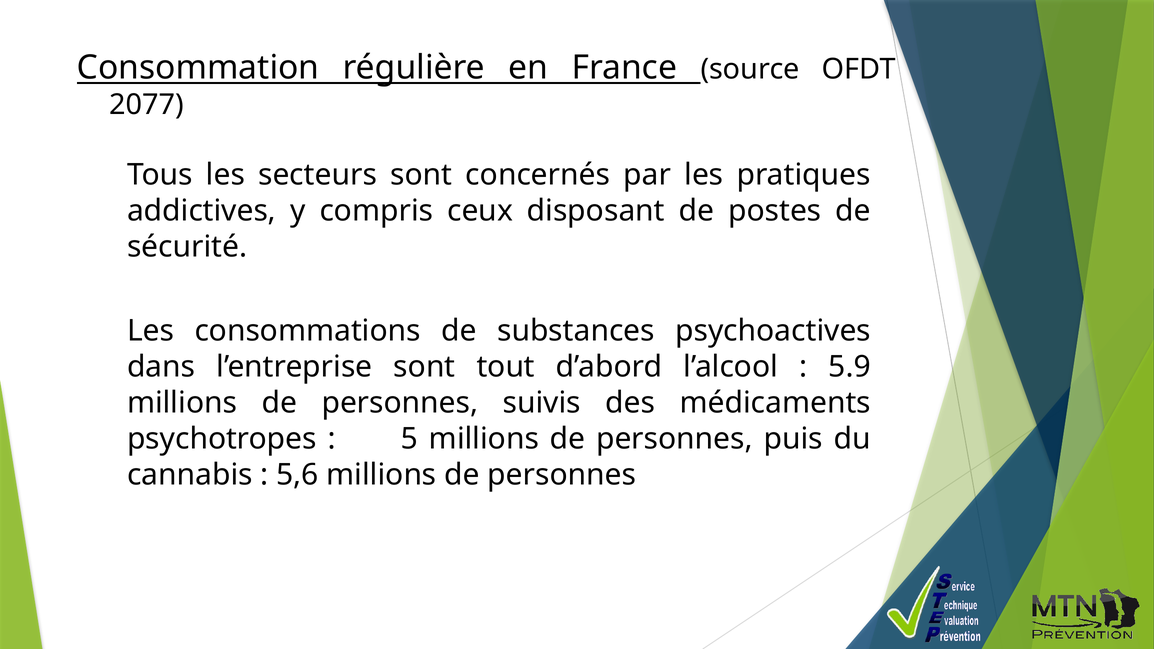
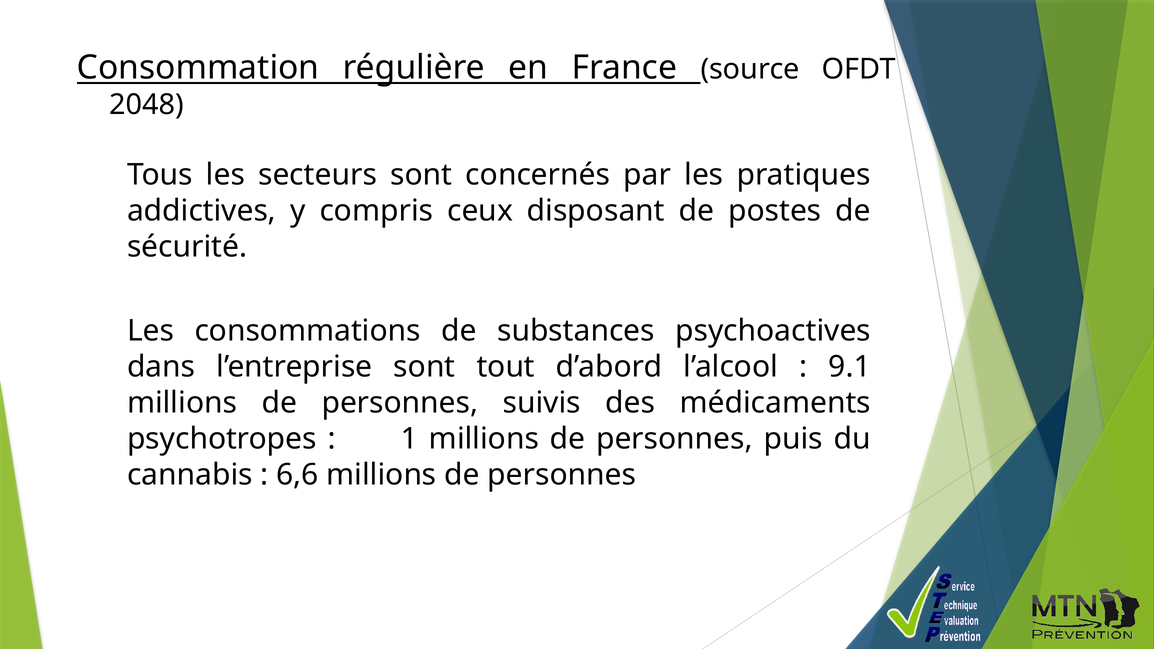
2077: 2077 -> 2048
5.9: 5.9 -> 9.1
5: 5 -> 1
5,6: 5,6 -> 6,6
